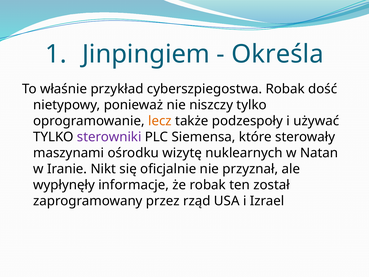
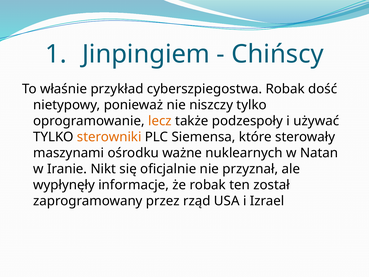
Określa: Określa -> Chińscy
sterowniki colour: purple -> orange
wizytę: wizytę -> ważne
